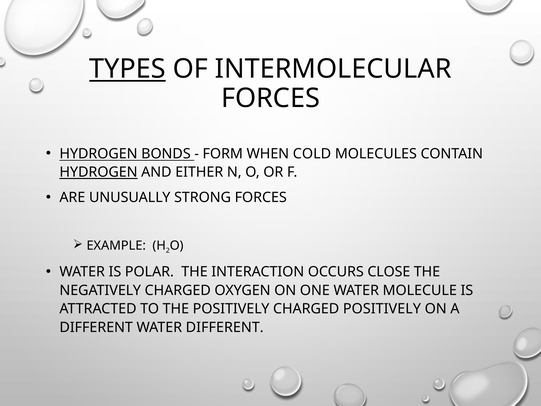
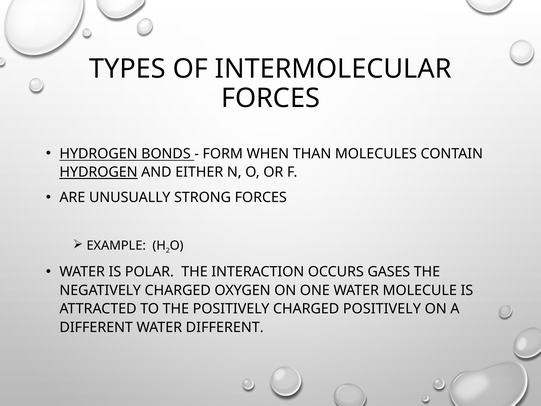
TYPES underline: present -> none
COLD: COLD -> THAN
CLOSE: CLOSE -> GASES
